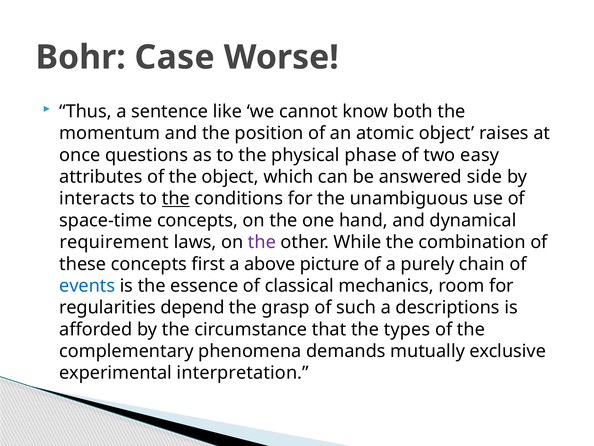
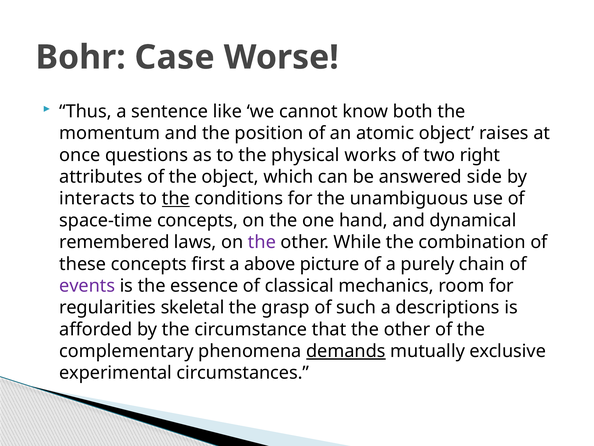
phase: phase -> works
easy: easy -> right
requirement: requirement -> remembered
events colour: blue -> purple
depend: depend -> skeletal
that the types: types -> other
demands underline: none -> present
interpretation: interpretation -> circumstances
